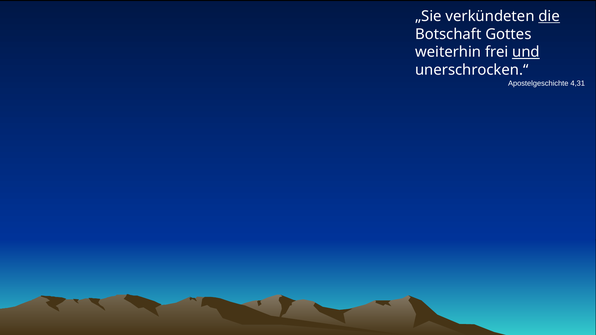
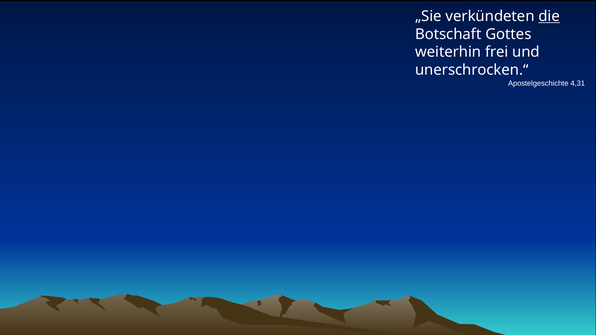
und underline: present -> none
